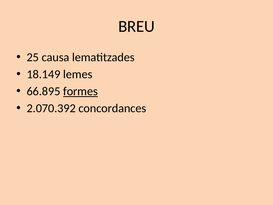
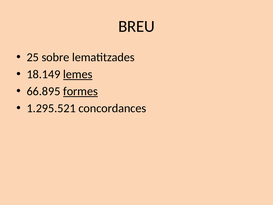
causa: causa -> sobre
lemes underline: none -> present
2.070.392: 2.070.392 -> 1.295.521
